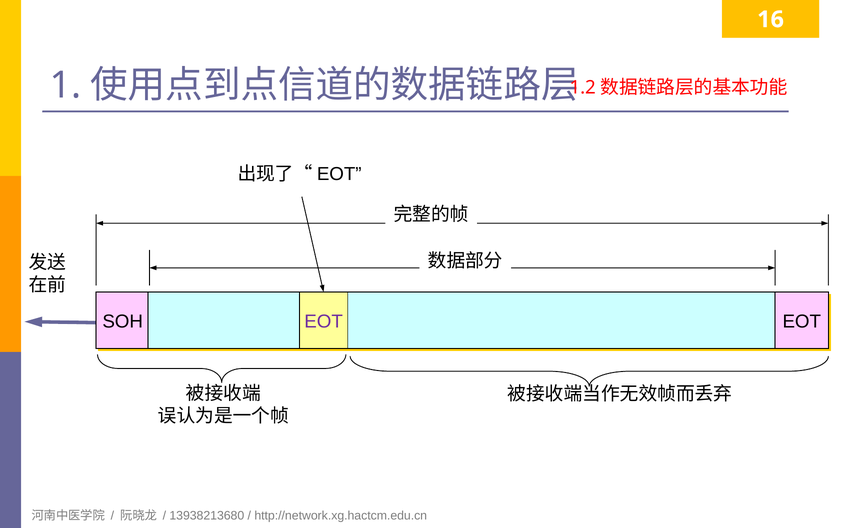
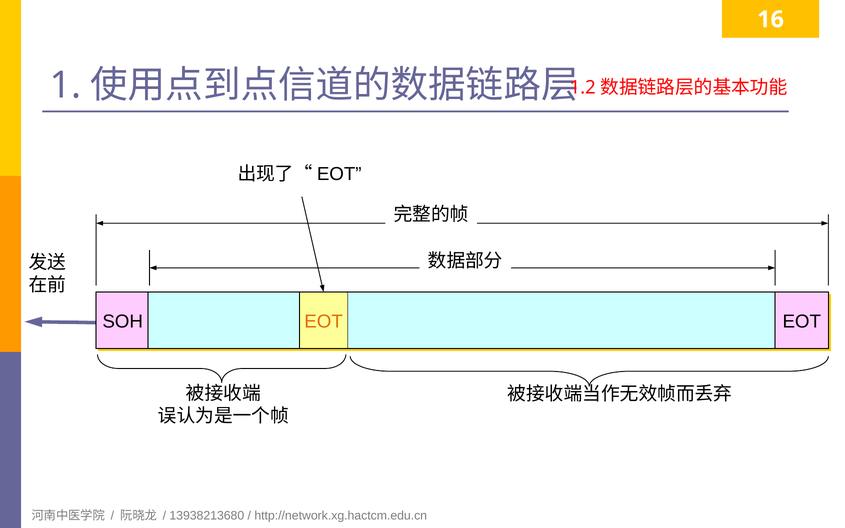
EOT at (324, 322) colour: purple -> orange
